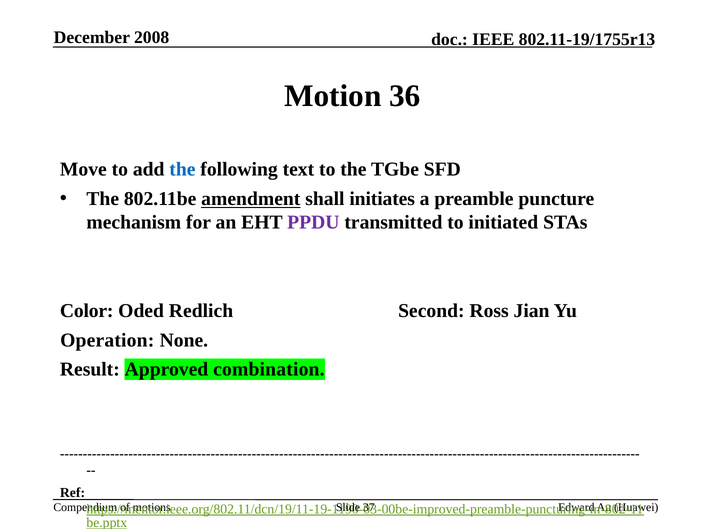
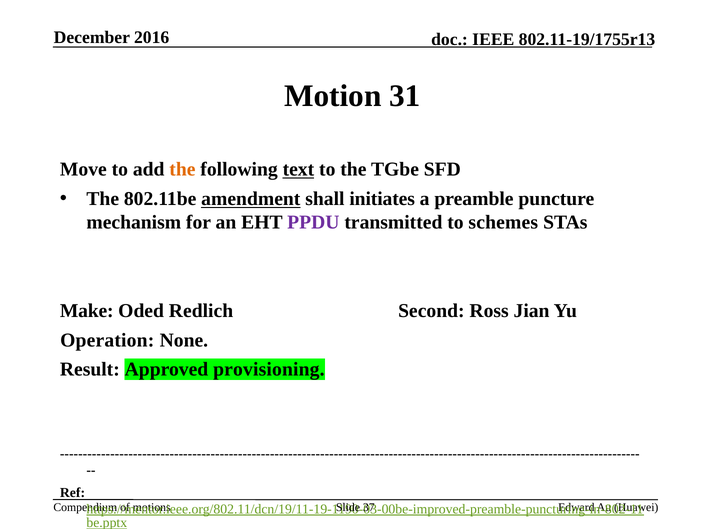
2008: 2008 -> 2016
36: 36 -> 31
the at (182, 169) colour: blue -> orange
text underline: none -> present
initiated: initiated -> schemes
Color: Color -> Make
combination: combination -> provisioning
